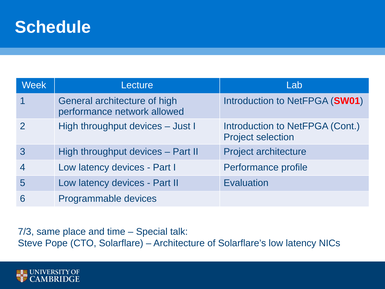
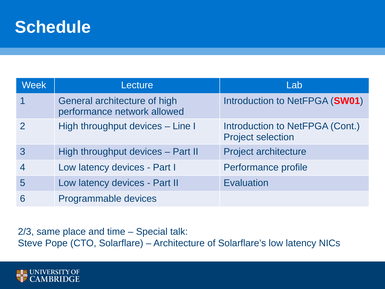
Just: Just -> Line
7/3: 7/3 -> 2/3
